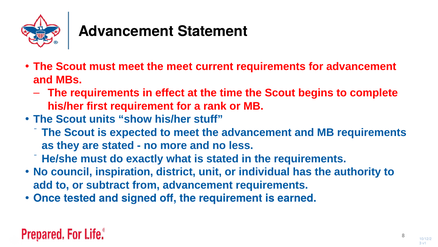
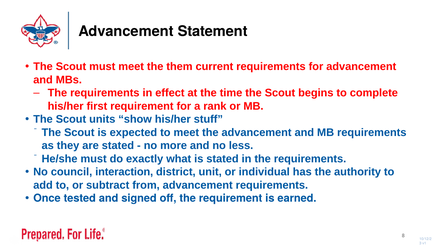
the meet: meet -> them
inspiration: inspiration -> interaction
